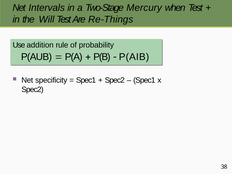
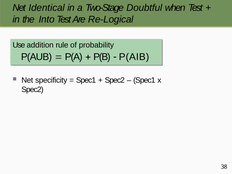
Intervals: Intervals -> Identical
Mercury: Mercury -> Doubtful
Will: Will -> Into
Re-Things: Re-Things -> Re-Logical
